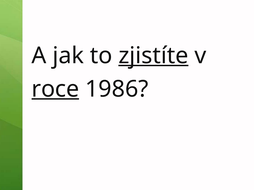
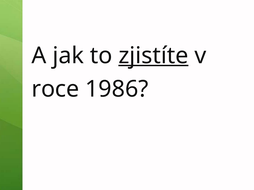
roce underline: present -> none
